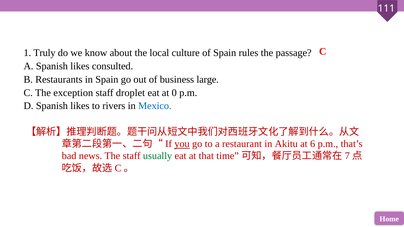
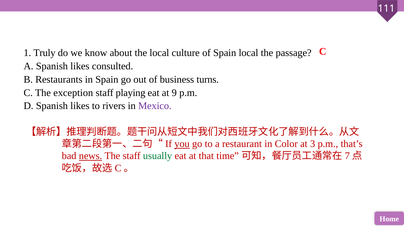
Spain rules: rules -> local
large: large -> turns
droplet: droplet -> playing
0: 0 -> 9
Mexico colour: blue -> purple
Akitu: Akitu -> Color
6: 6 -> 3
news underline: none -> present
